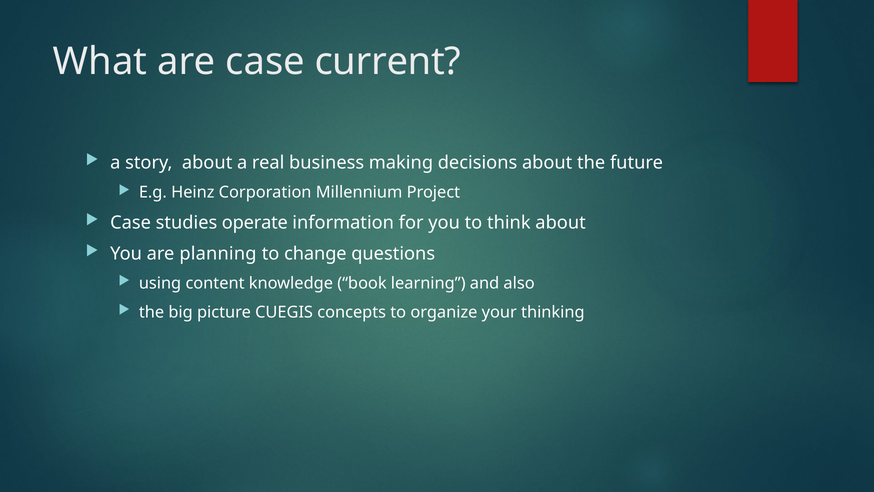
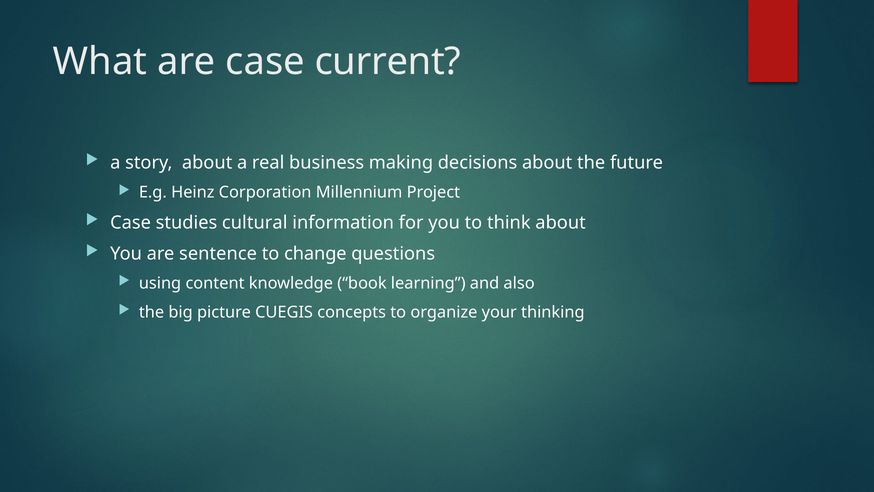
operate: operate -> cultural
planning: planning -> sentence
